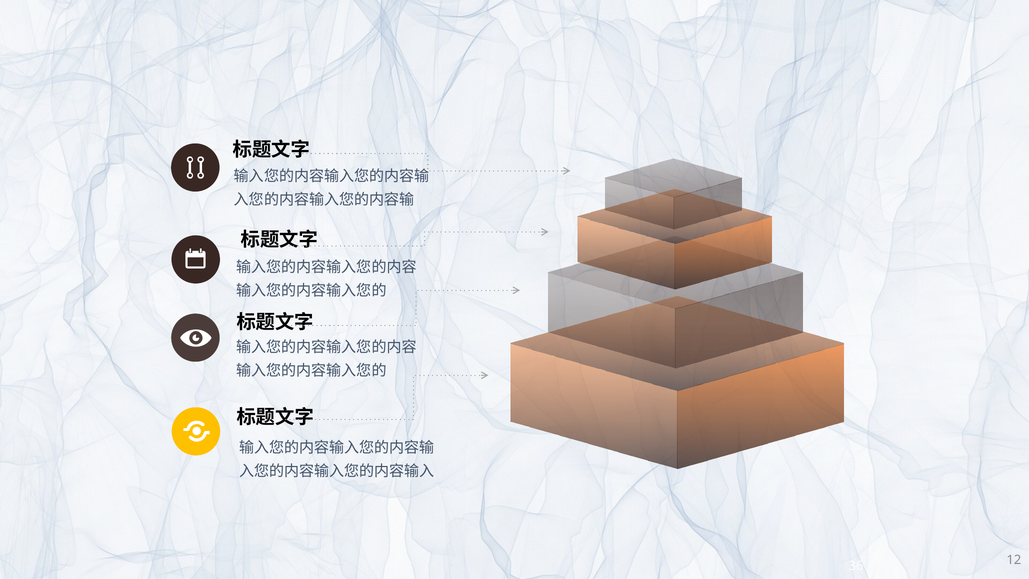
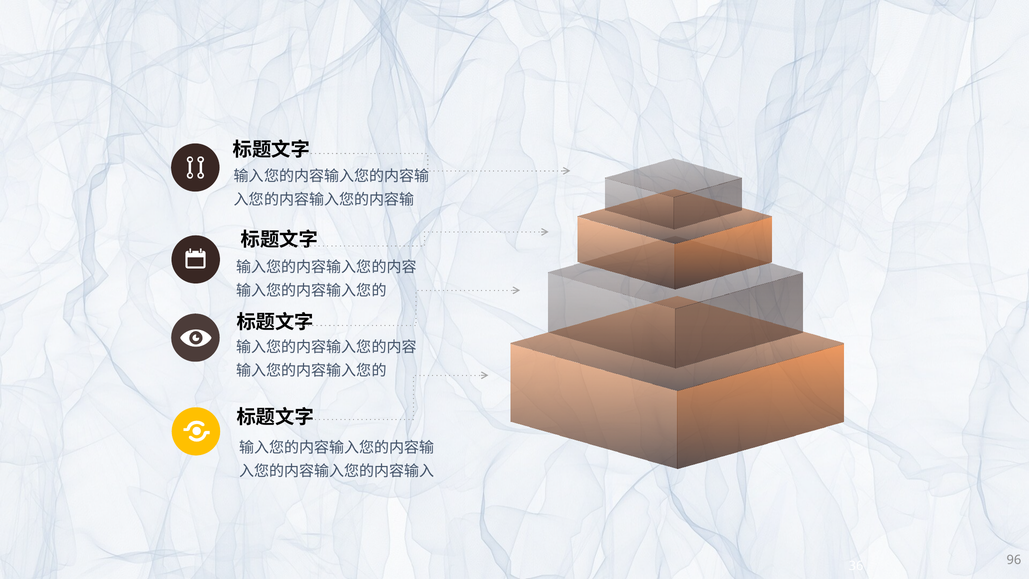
12: 12 -> 96
